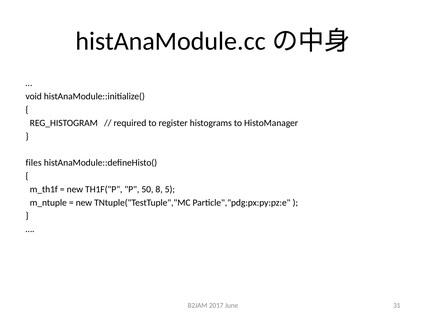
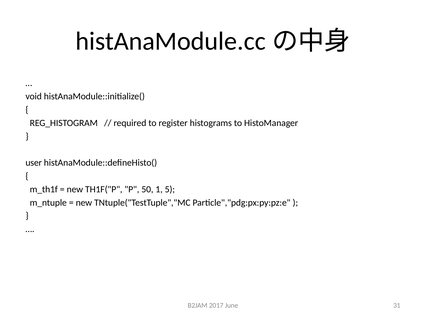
files: files -> user
8: 8 -> 1
